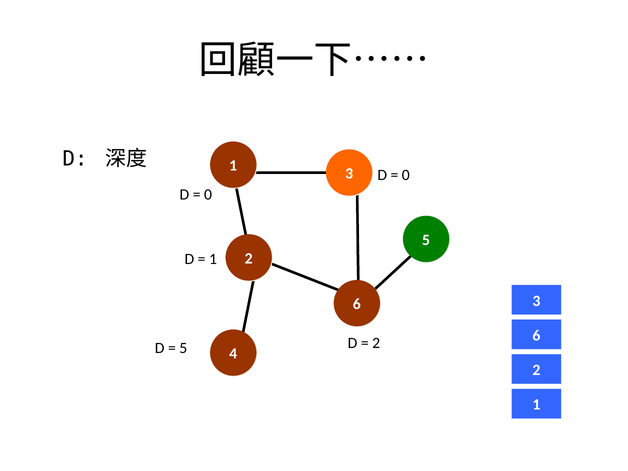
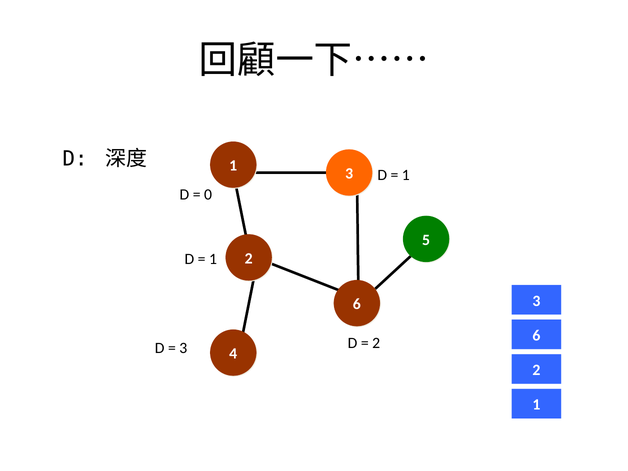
0 at (406, 175): 0 -> 1
5 at (183, 348): 5 -> 3
